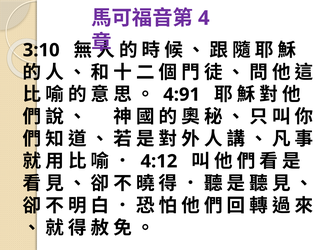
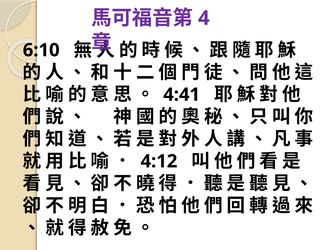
3:10: 3:10 -> 6:10
4:91: 4:91 -> 4:41
